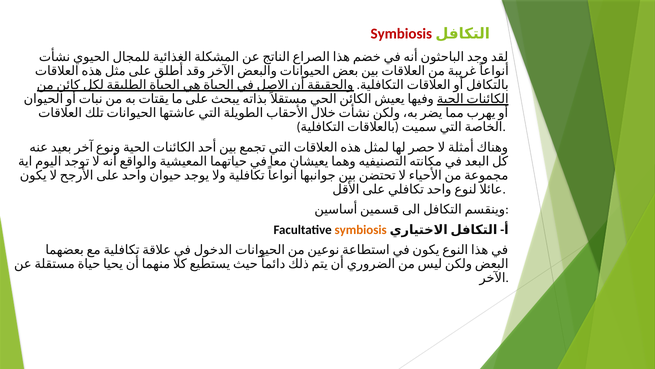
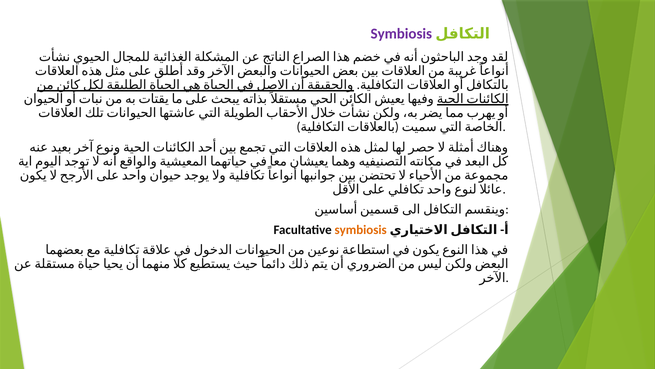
Symbiosis at (401, 34) colour: red -> purple
